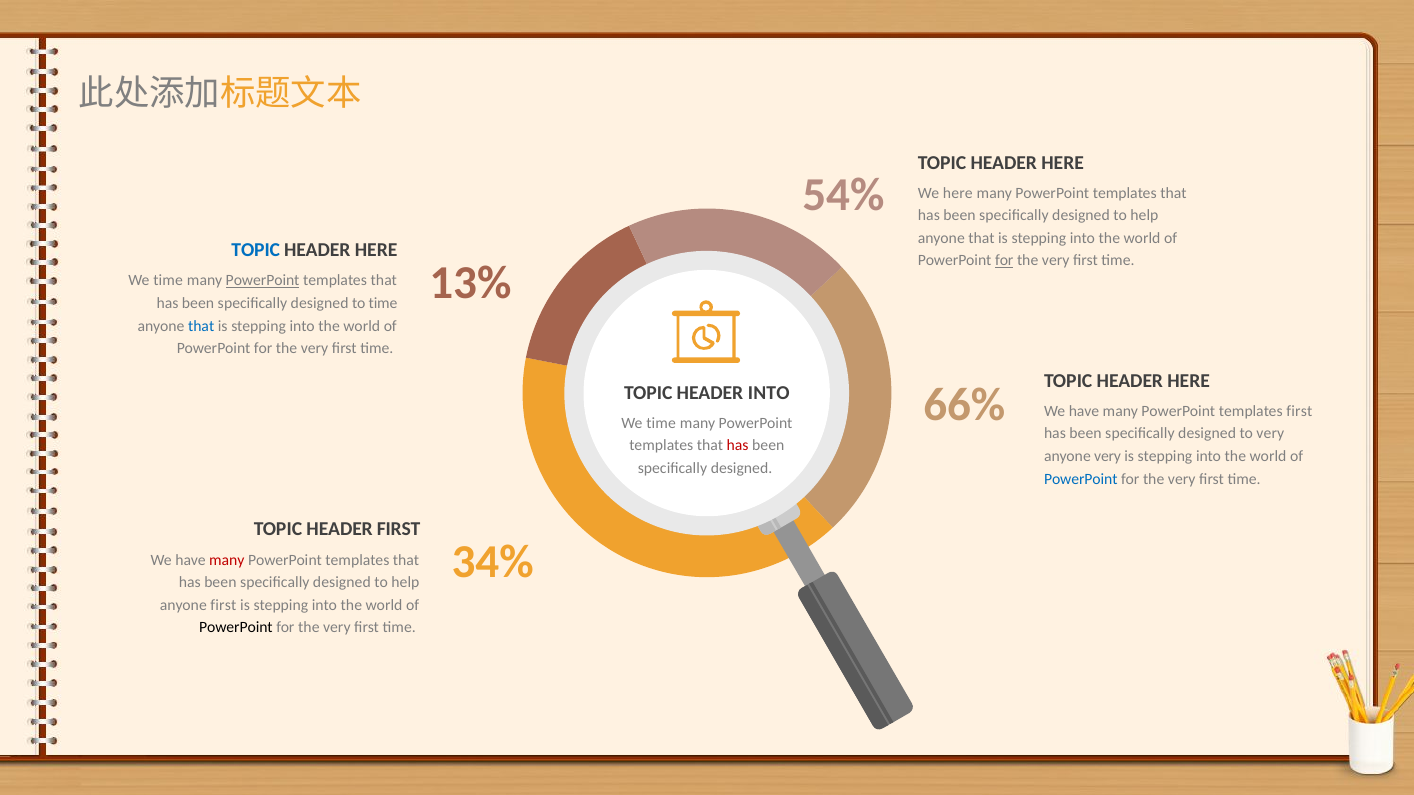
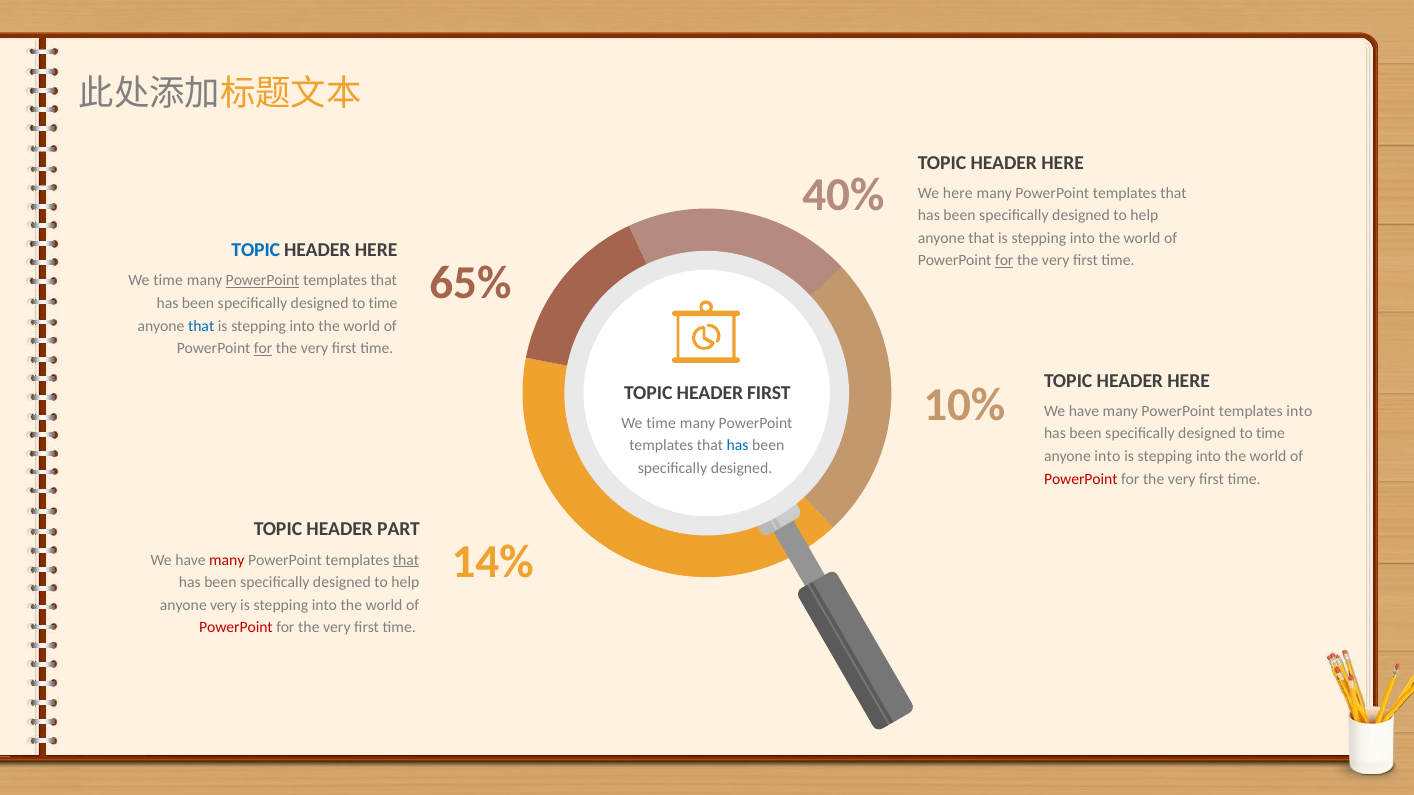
54%: 54% -> 40%
13%: 13% -> 65%
for at (263, 349) underline: none -> present
HEADER INTO: INTO -> FIRST
66%: 66% -> 10%
templates first: first -> into
very at (1270, 434): very -> time
has at (738, 446) colour: red -> blue
anyone very: very -> into
PowerPoint at (1081, 479) colour: blue -> red
HEADER FIRST: FIRST -> PART
34%: 34% -> 14%
that at (406, 560) underline: none -> present
anyone first: first -> very
PowerPoint at (236, 628) colour: black -> red
